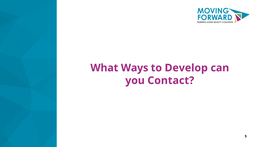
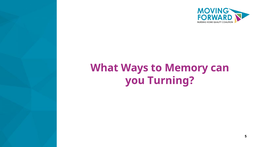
Develop: Develop -> Memory
Contact: Contact -> Turning
